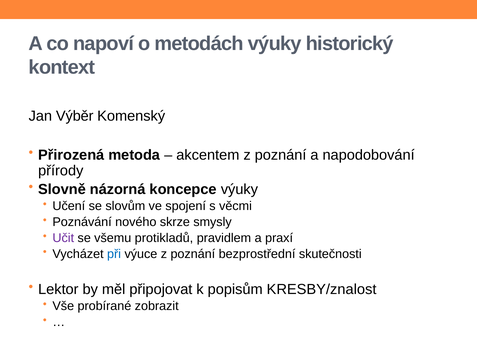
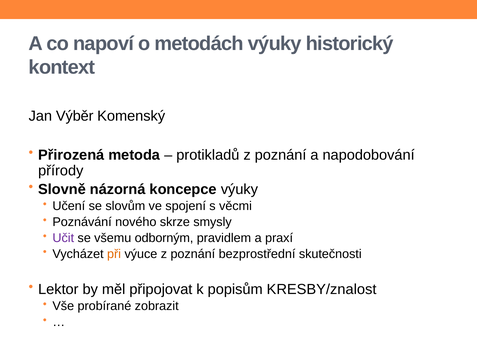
akcentem: akcentem -> protikladů
protikladů: protikladů -> odborným
při colour: blue -> orange
